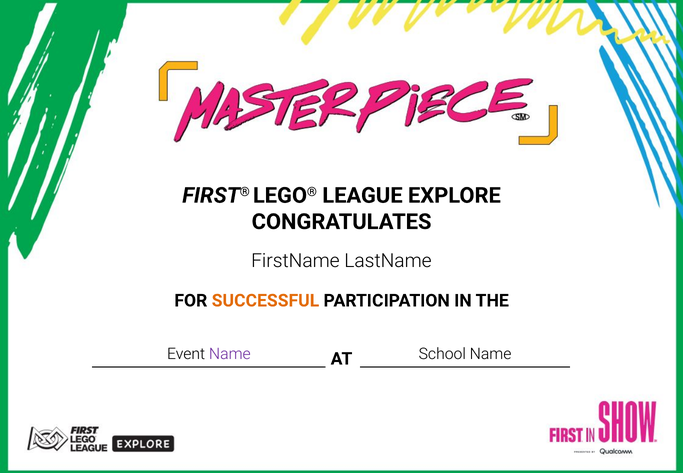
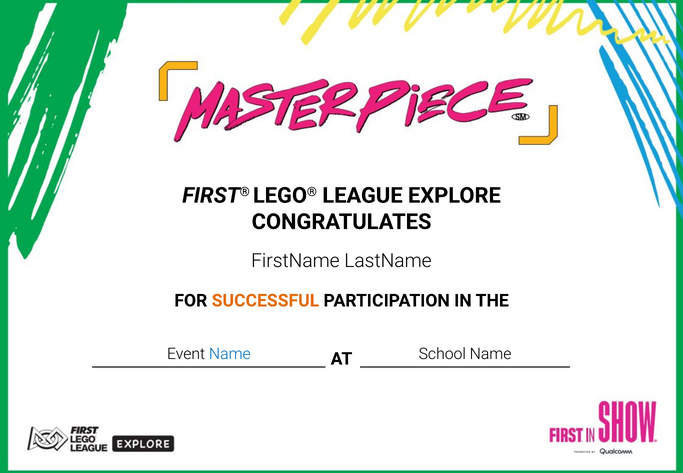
Name at (230, 354) colour: purple -> blue
